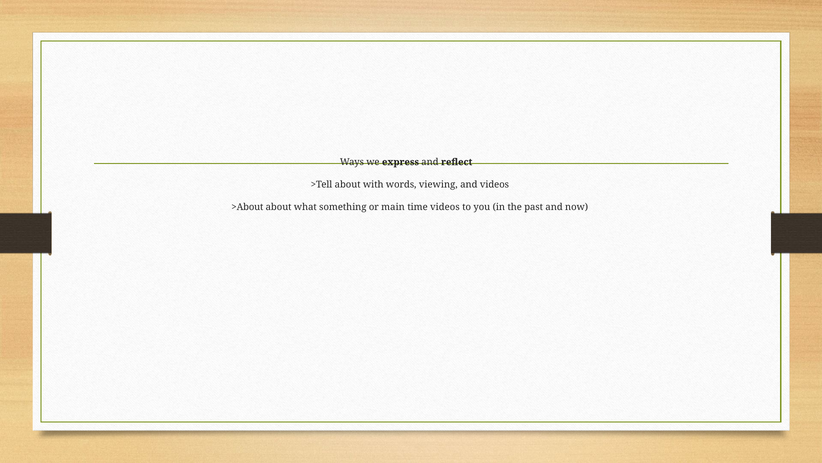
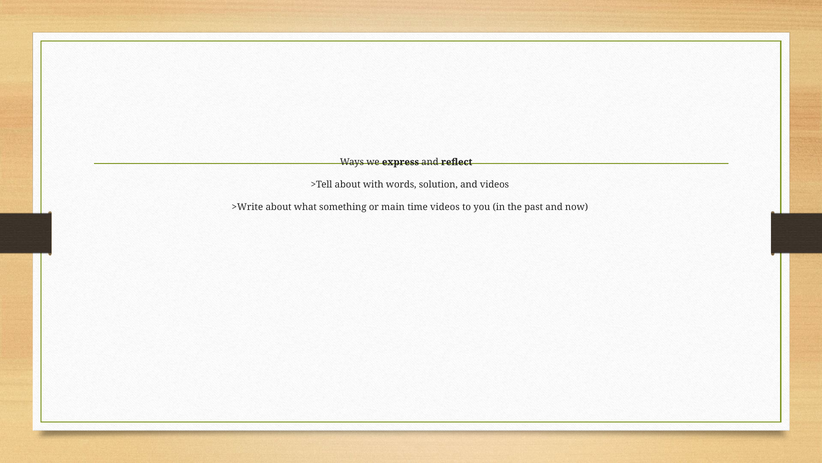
viewing: viewing -> solution
>About: >About -> >Write
